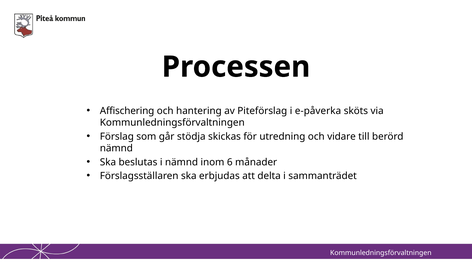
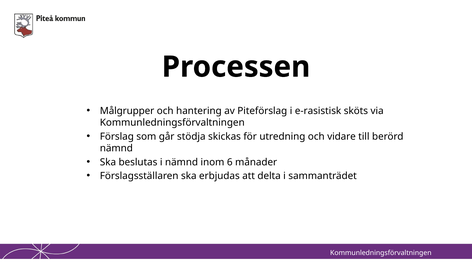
Affischering: Affischering -> Målgrupper
e-påverka: e-påverka -> e-rasistisk
